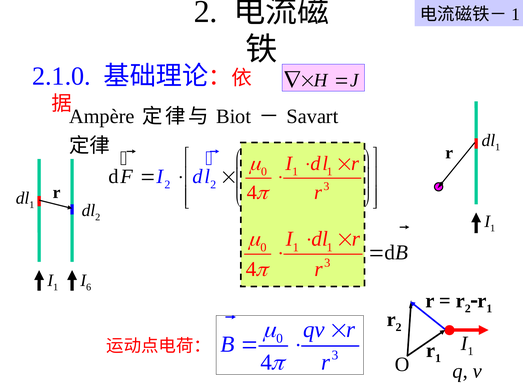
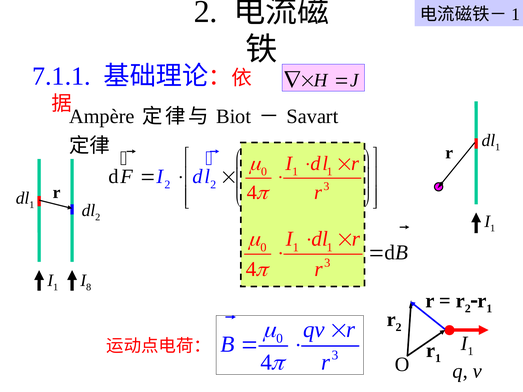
2.1.0: 2.1.0 -> 7.1.1
6: 6 -> 8
